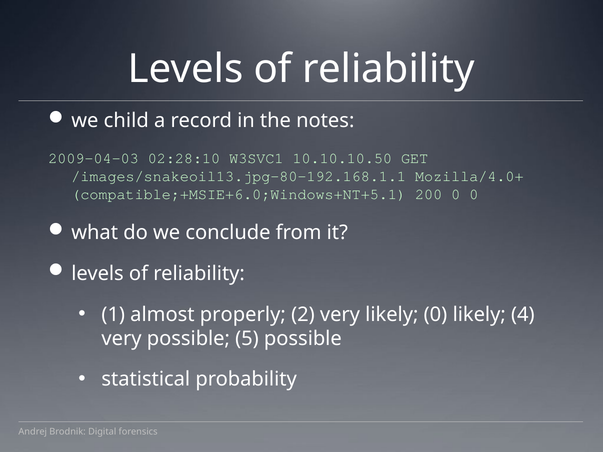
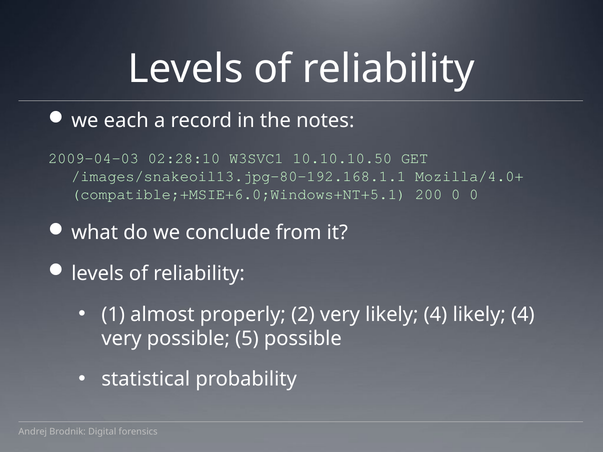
child: child -> each
very likely 0: 0 -> 4
